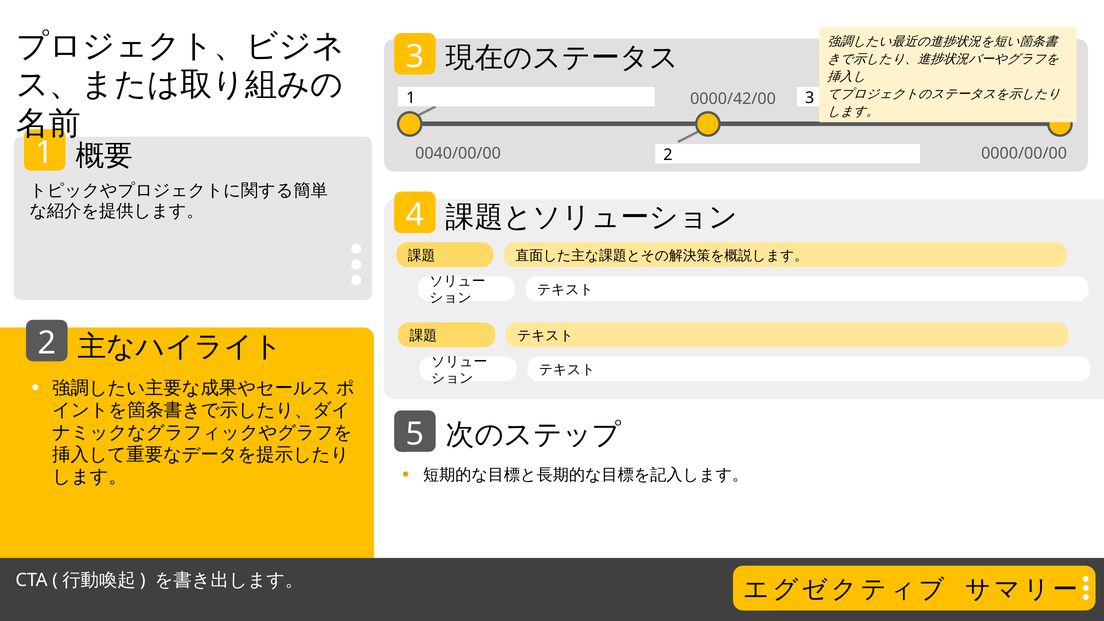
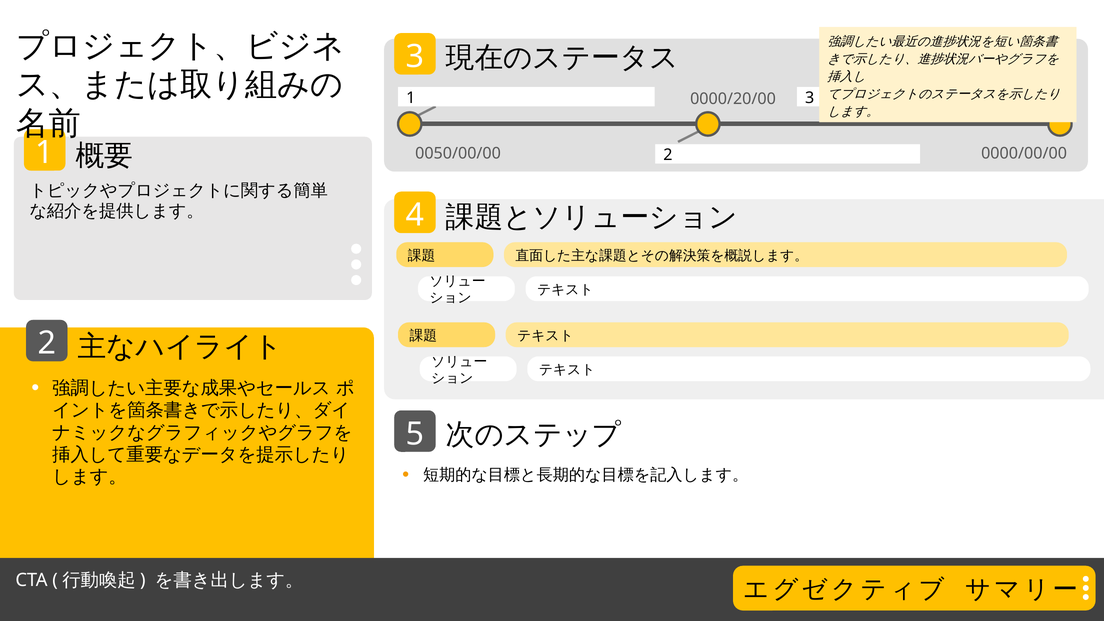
0000/42/00: 0000/42/00 -> 0000/20/00
0040/00/00: 0040/00/00 -> 0050/00/00
